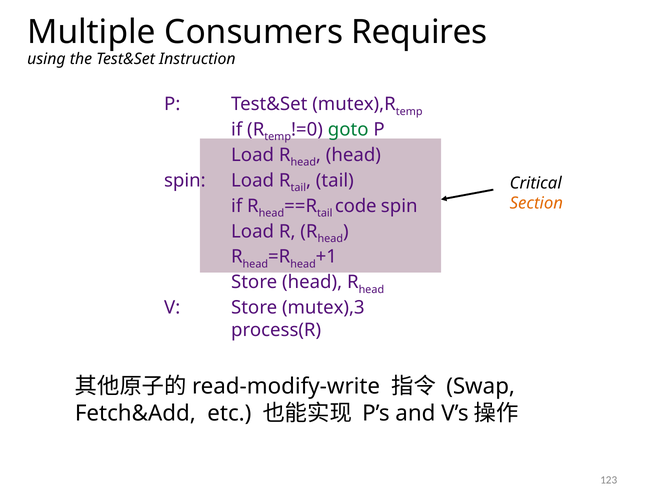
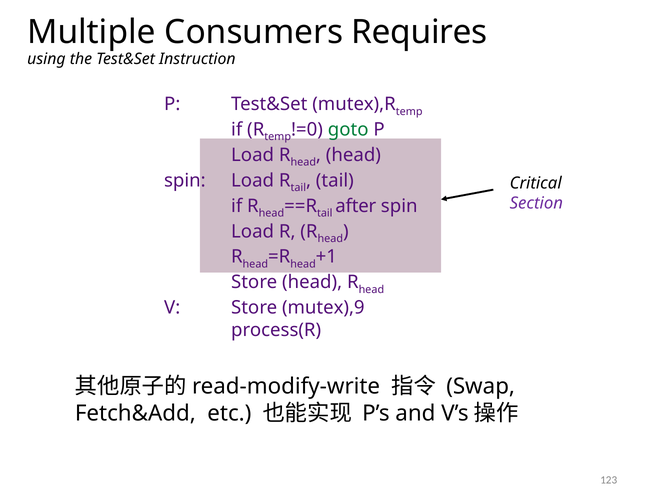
Section colour: orange -> purple
code: code -> after
mutex),3: mutex),3 -> mutex),9
